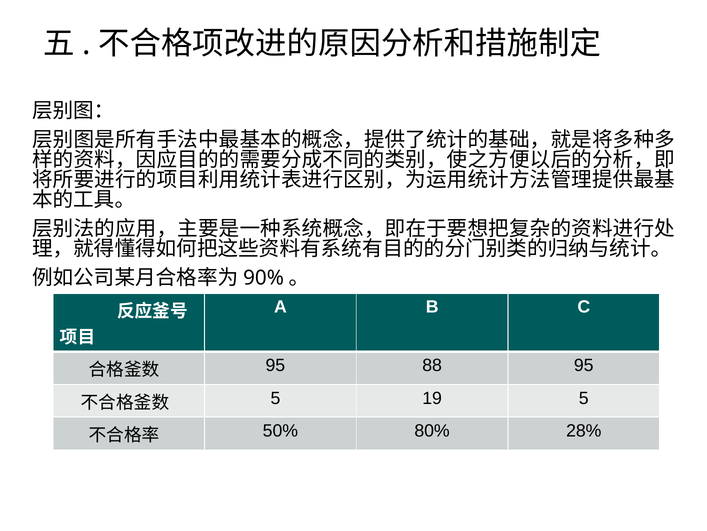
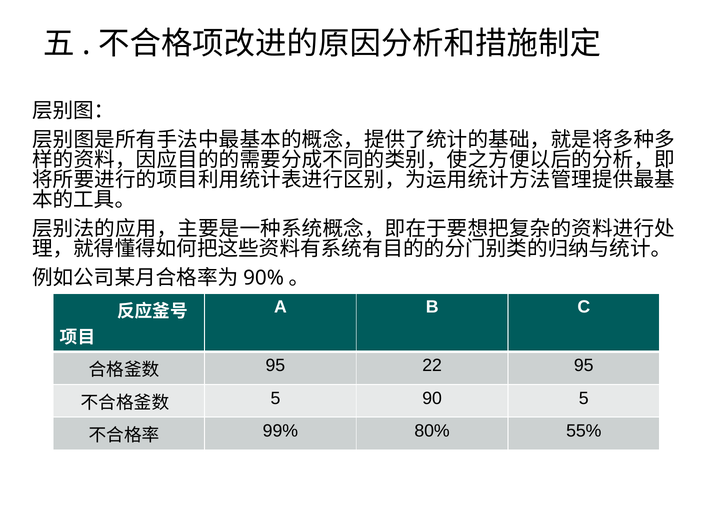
88: 88 -> 22
19: 19 -> 90
50%: 50% -> 99%
28%: 28% -> 55%
